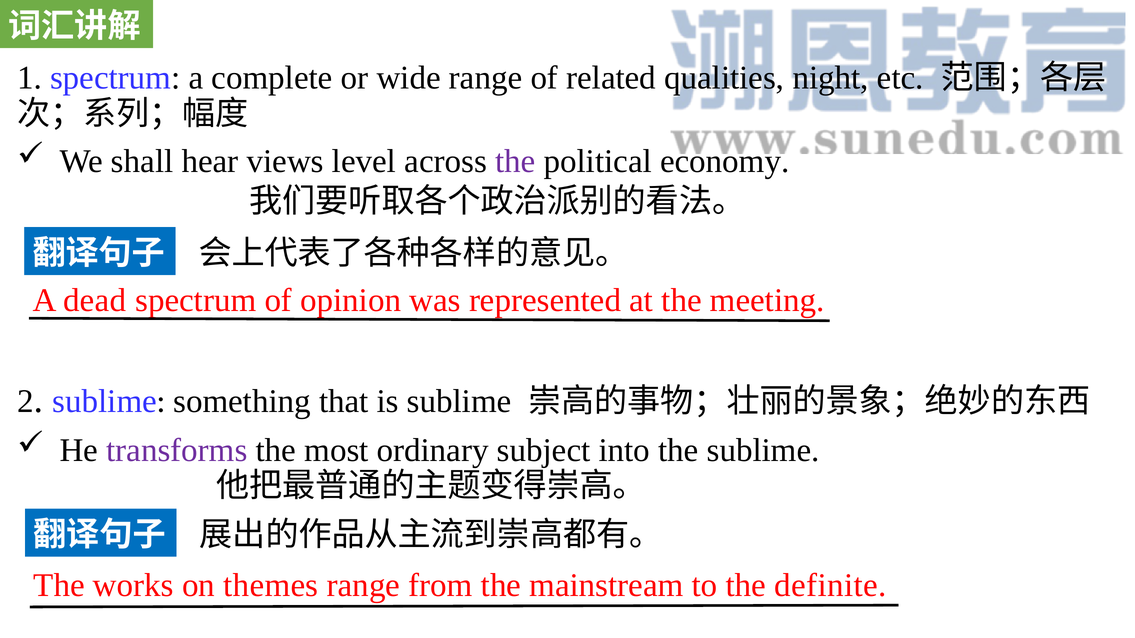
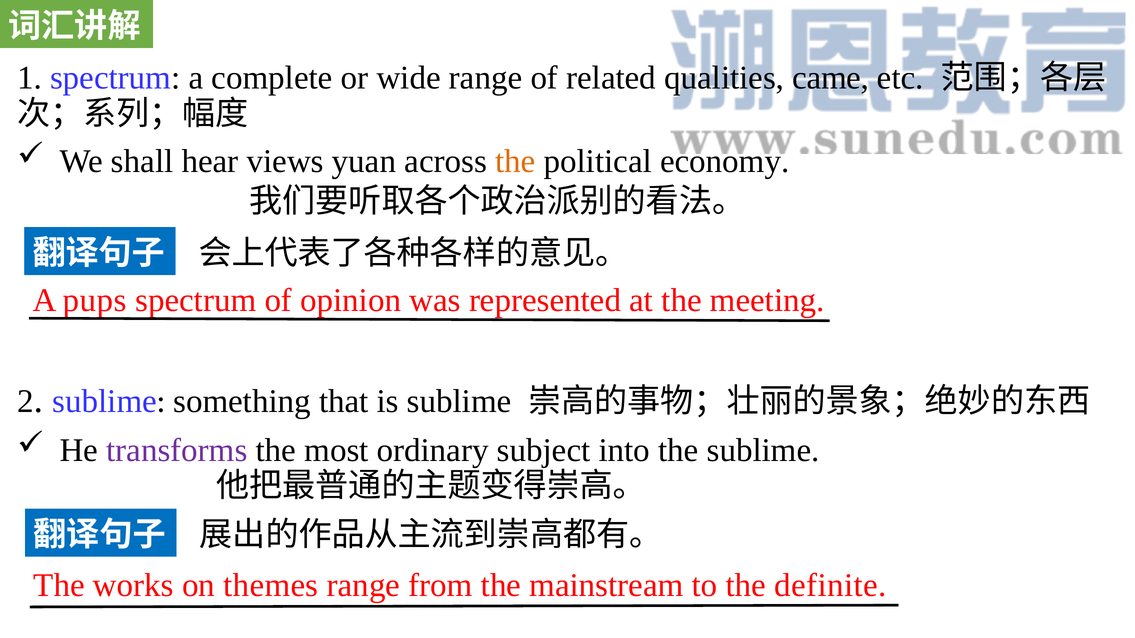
night: night -> came
level: level -> yuan
the at (515, 161) colour: purple -> orange
dead: dead -> pups
